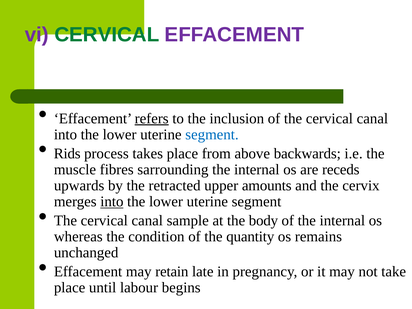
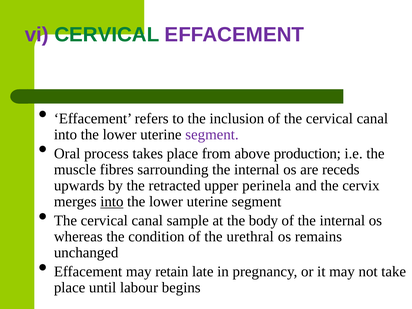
refers underline: present -> none
segment at (212, 135) colour: blue -> purple
Rids: Rids -> Oral
backwards: backwards -> production
amounts: amounts -> perinela
quantity: quantity -> urethral
